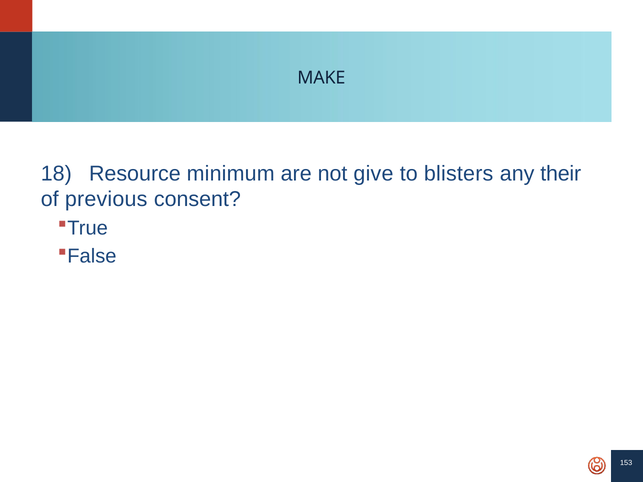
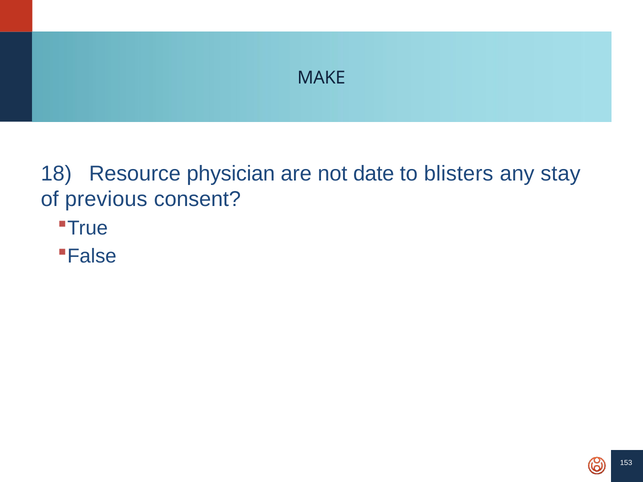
minimum: minimum -> physician
give: give -> date
their: their -> stay
